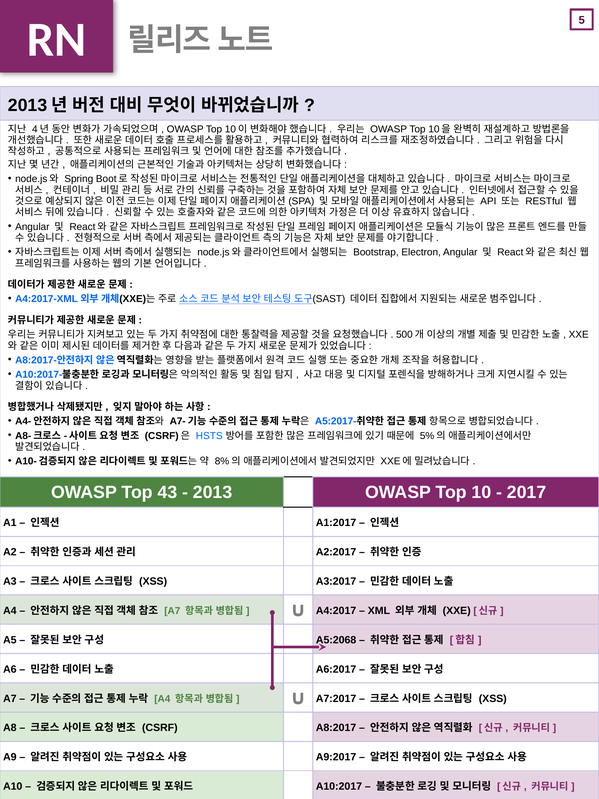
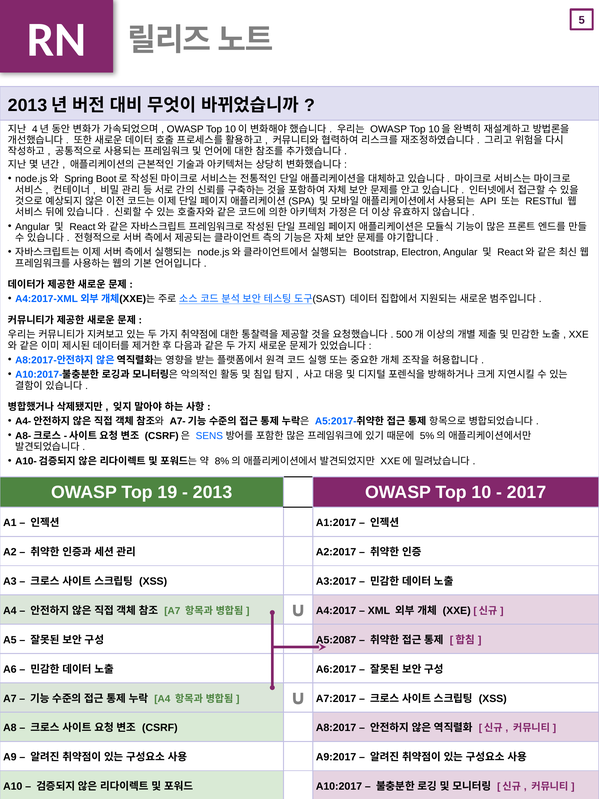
HSTS: HSTS -> SENS
43: 43 -> 19
A5:2068: A5:2068 -> A5:2087
